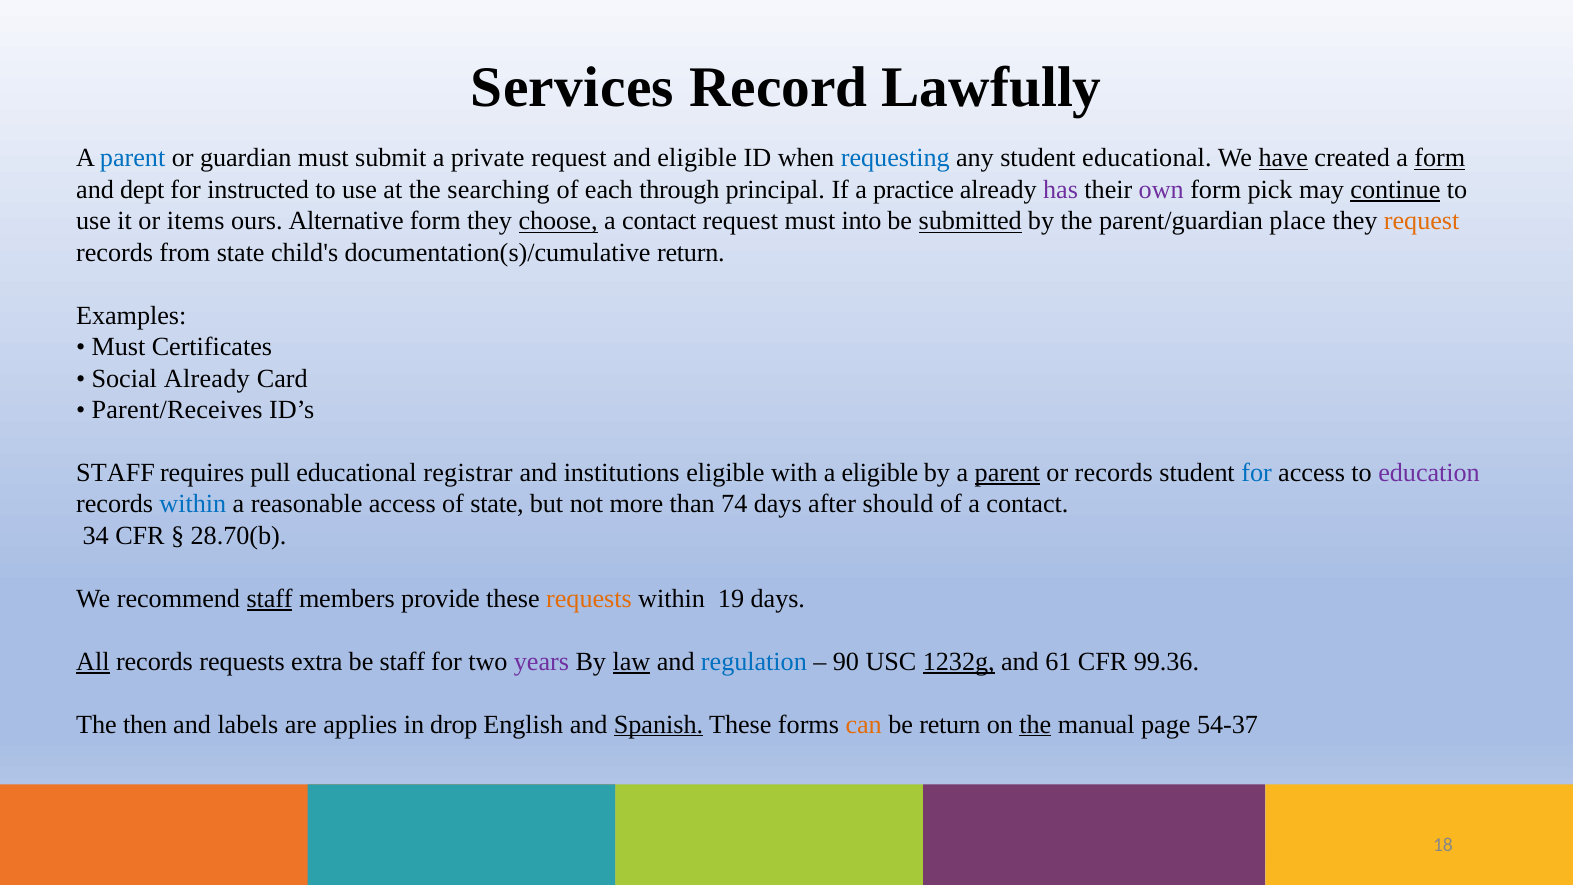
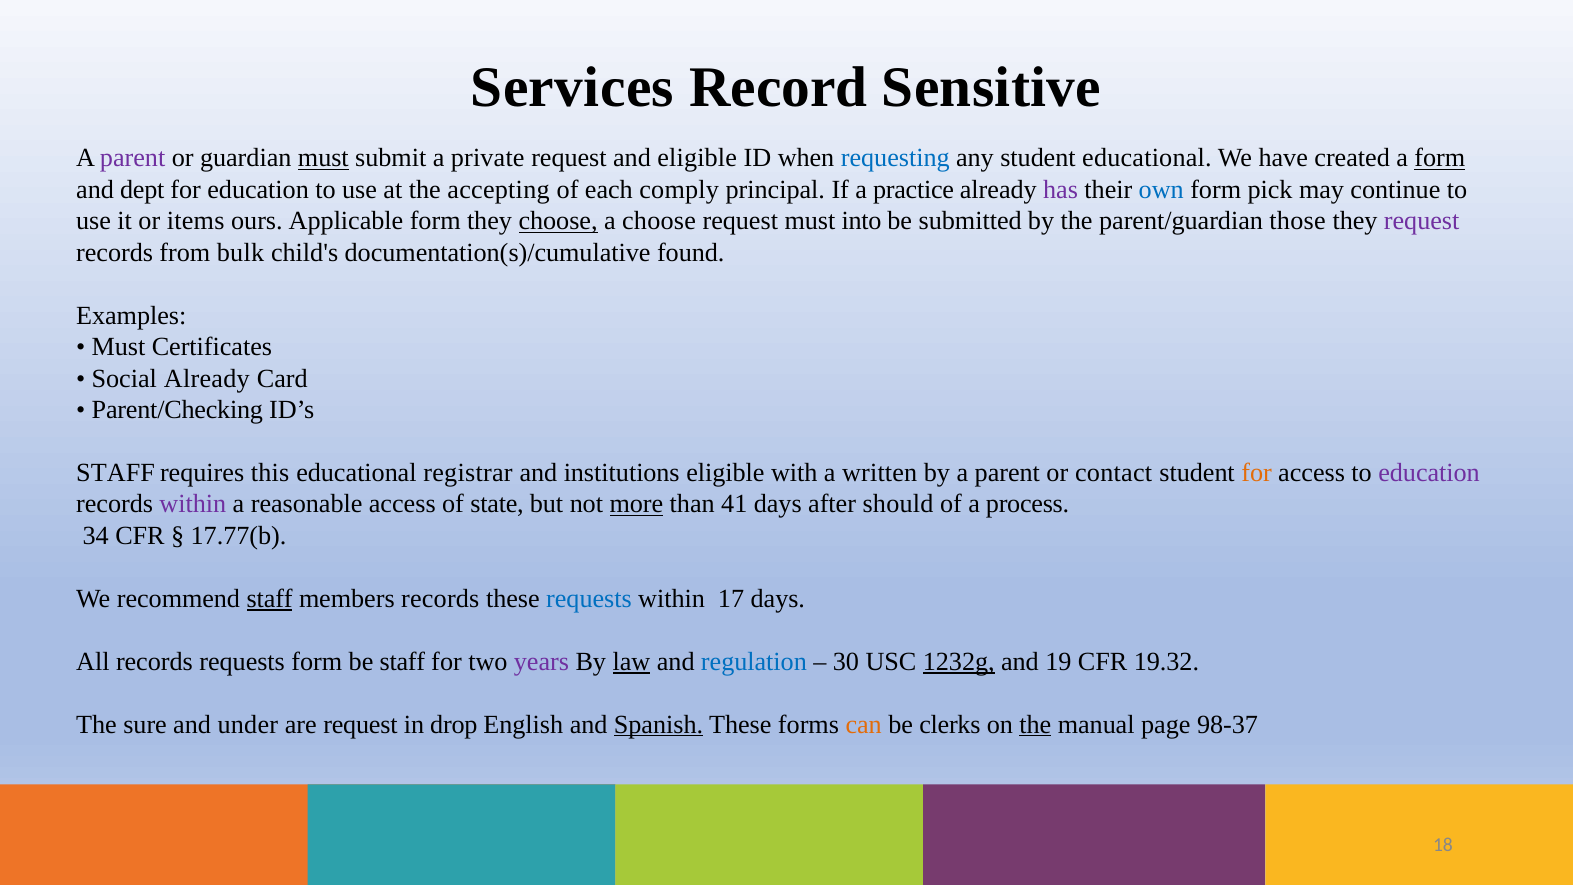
Lawfully: Lawfully -> Sensitive
parent at (133, 158) colour: blue -> purple
must at (323, 158) underline: none -> present
have underline: present -> none
for instructed: instructed -> education
searching: searching -> accepting
through: through -> comply
own colour: purple -> blue
continue underline: present -> none
Alternative: Alternative -> Applicable
contact at (659, 221): contact -> choose
submitted underline: present -> none
place: place -> those
request at (1422, 221) colour: orange -> purple
from state: state -> bulk
documentation(s)/cumulative return: return -> found
Parent/Receives: Parent/Receives -> Parent/Checking
pull: pull -> this
a eligible: eligible -> written
parent at (1007, 473) underline: present -> none
or records: records -> contact
for at (1257, 473) colour: blue -> orange
within at (193, 504) colour: blue -> purple
more underline: none -> present
74: 74 -> 41
of a contact: contact -> process
28.70(b: 28.70(b -> 17.77(b
members provide: provide -> records
requests at (589, 599) colour: orange -> blue
19: 19 -> 17
All underline: present -> none
requests extra: extra -> form
90: 90 -> 30
61: 61 -> 19
99.36: 99.36 -> 19.32
then: then -> sure
labels: labels -> under
are applies: applies -> request
be return: return -> clerks
54-37: 54-37 -> 98-37
